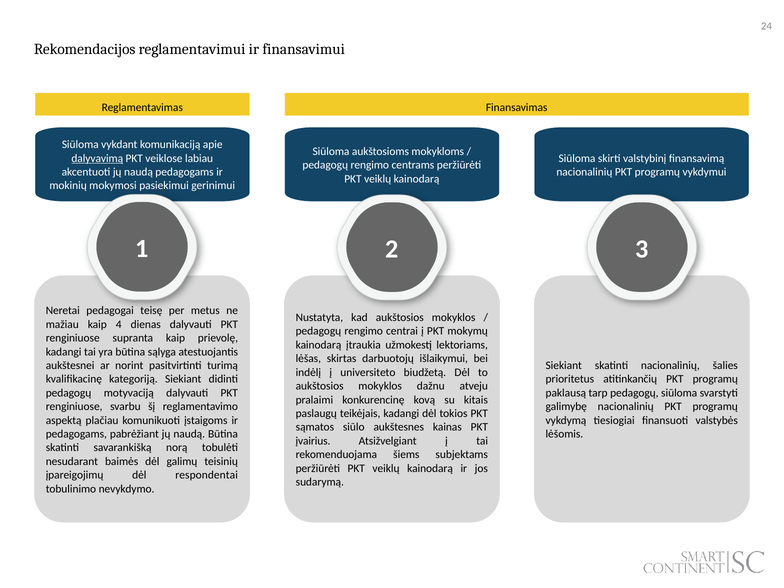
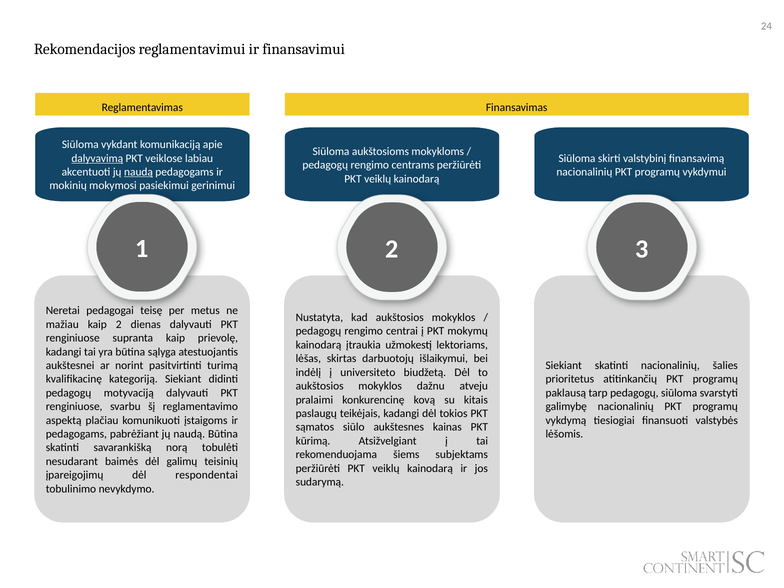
naudą at (138, 172) underline: none -> present
kaip 4: 4 -> 2
įvairius: įvairius -> kūrimą
